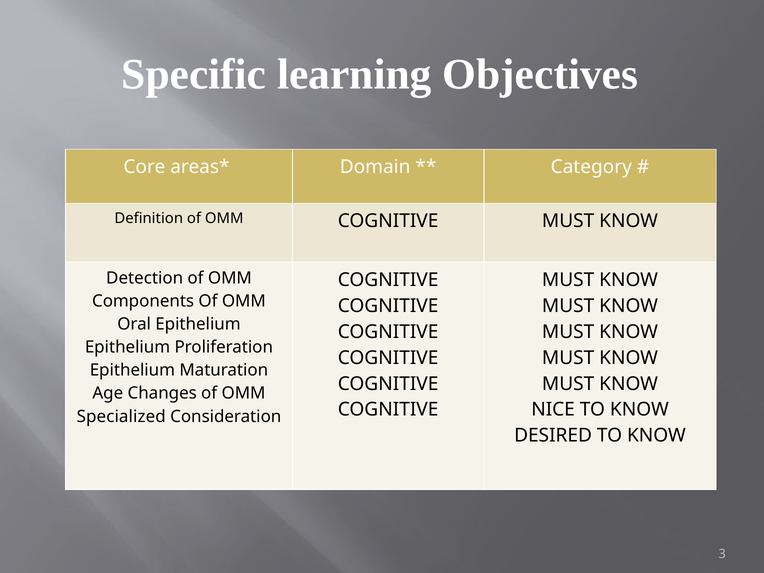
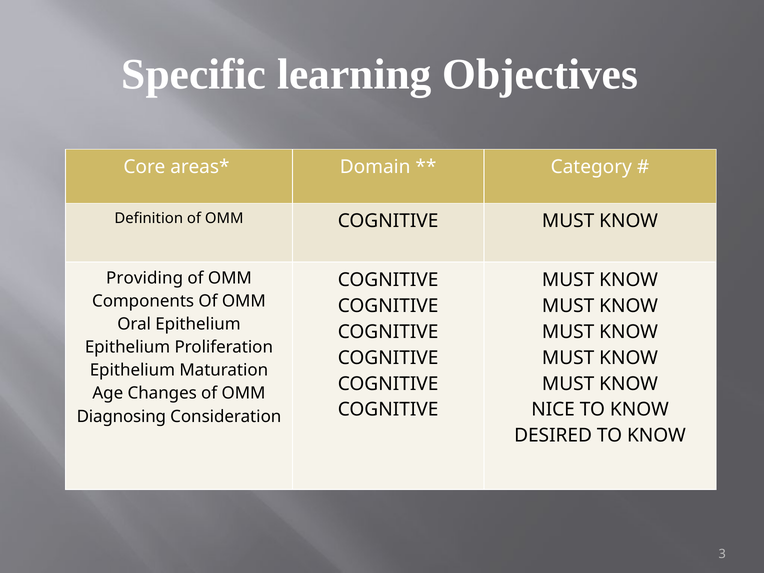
Detection: Detection -> Providing
Specialized: Specialized -> Diagnosing
